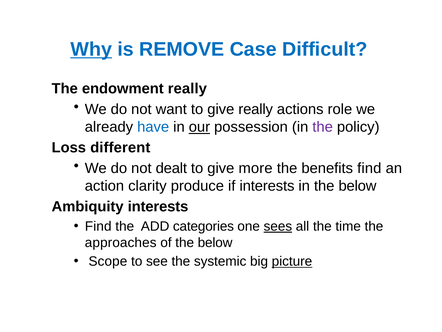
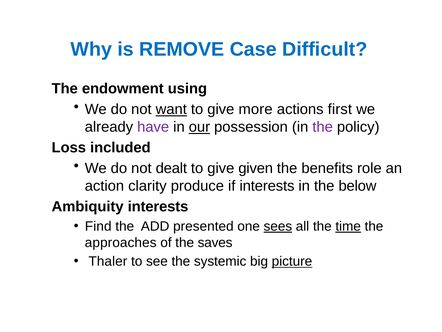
Why underline: present -> none
endowment really: really -> using
want underline: none -> present
give really: really -> more
role: role -> first
have colour: blue -> purple
different: different -> included
more: more -> given
benefits find: find -> role
categories: categories -> presented
time underline: none -> present
of the below: below -> saves
Scope: Scope -> Thaler
